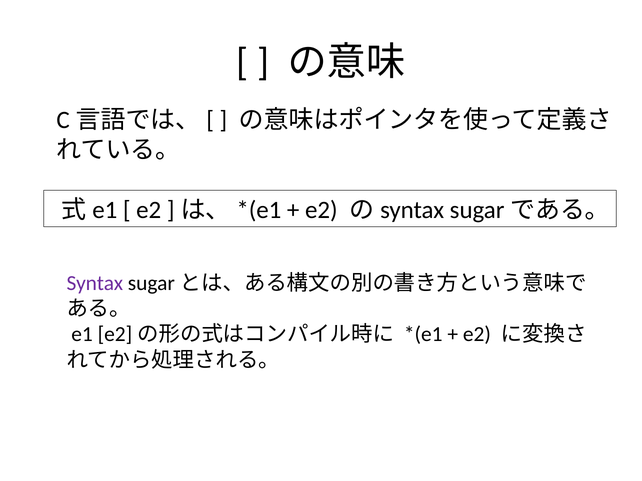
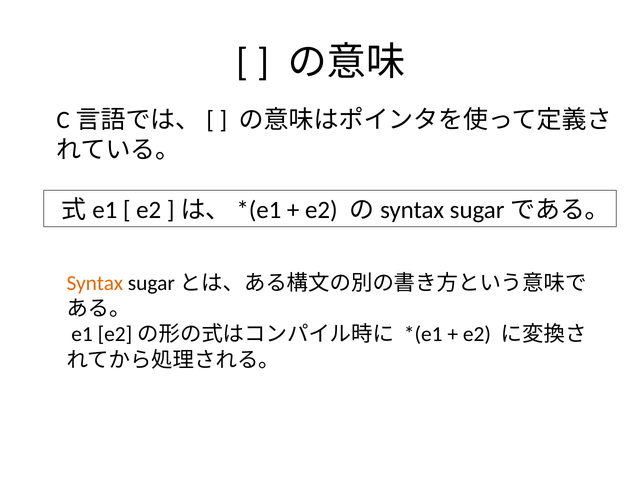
Syntax colour: purple -> orange
